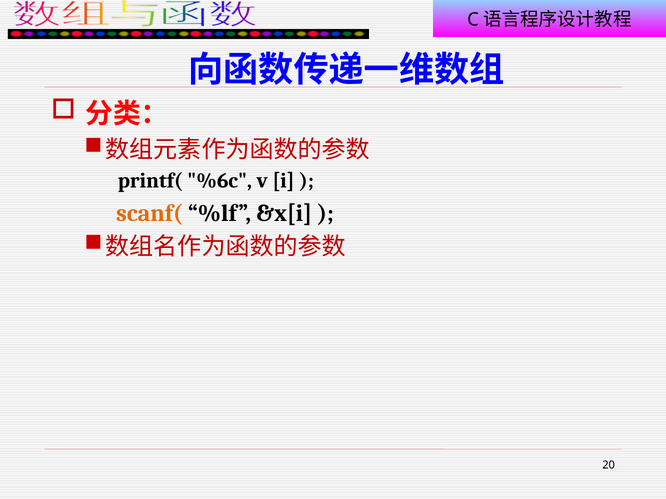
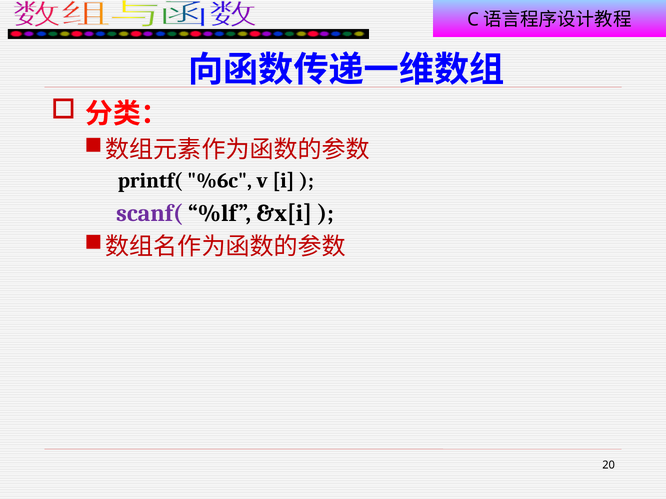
scanf( colour: orange -> purple
